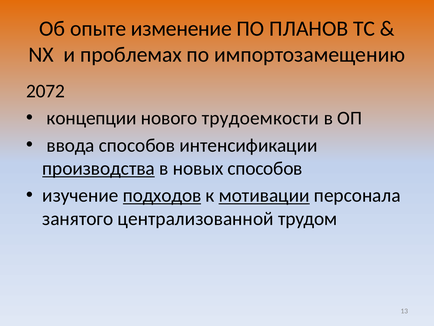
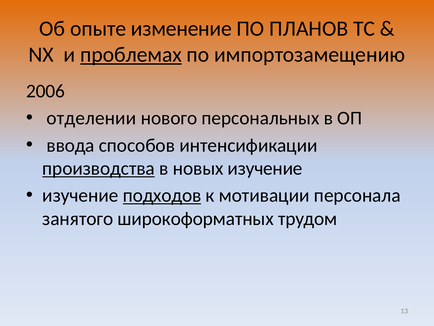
проблемах underline: none -> present
2072: 2072 -> 2006
концепции: концепции -> отделении
трудоемкости: трудоемкости -> персональных
новых способов: способов -> изучение
мотивации underline: present -> none
централизованной: централизованной -> широкоформатных
